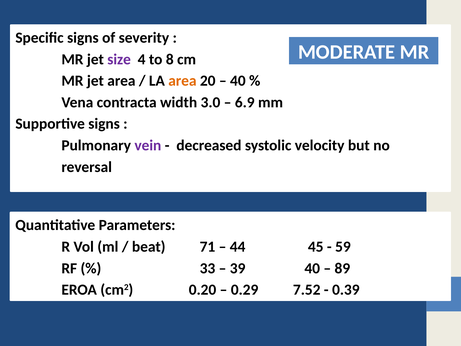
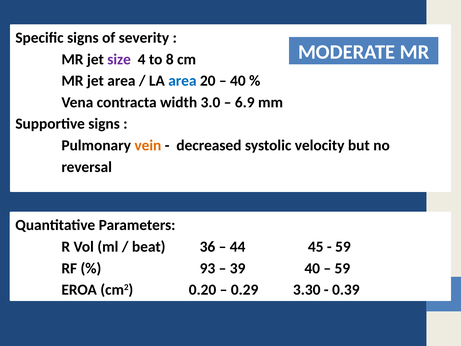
area at (182, 81) colour: orange -> blue
vein colour: purple -> orange
71: 71 -> 36
33: 33 -> 93
89 at (342, 268): 89 -> 59
7.52: 7.52 -> 3.30
